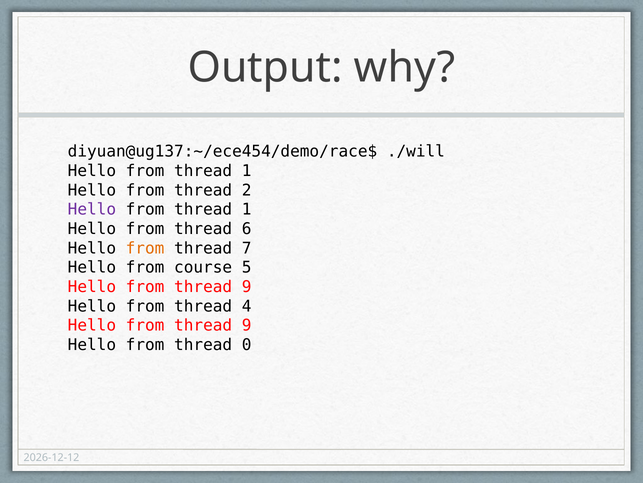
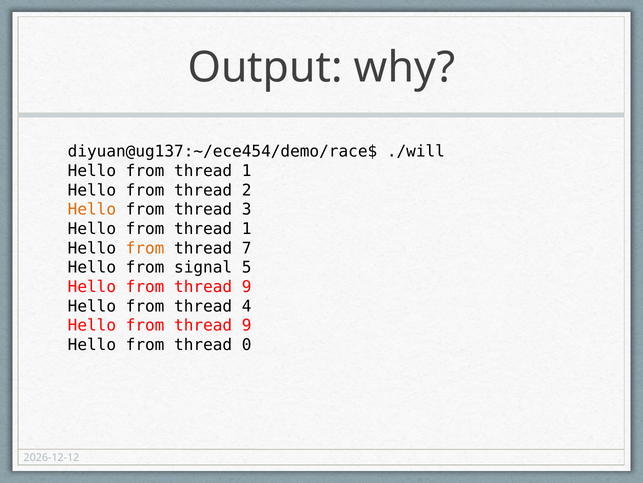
Hello at (92, 209) colour: purple -> orange
1 at (247, 209): 1 -> 3
6 at (247, 229): 6 -> 1
course: course -> signal
